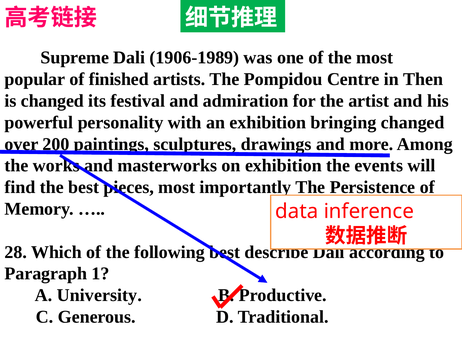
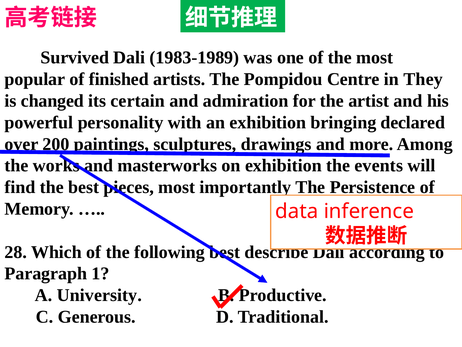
Supreme: Supreme -> Survived
1906-1989: 1906-1989 -> 1983-1989
Then: Then -> They
festival: festival -> certain
bringing changed: changed -> declared
